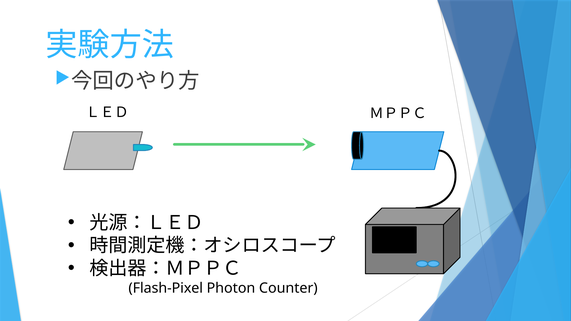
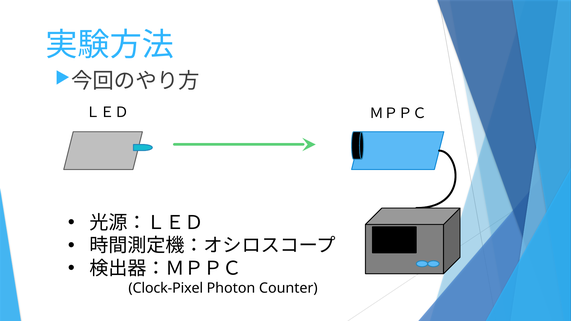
Flash-Pixel: Flash-Pixel -> Clock-Pixel
